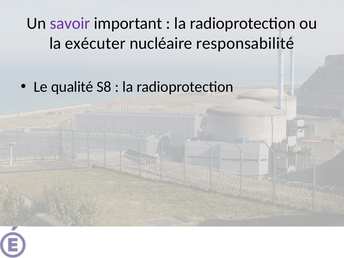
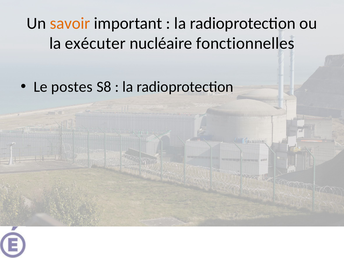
savoir colour: purple -> orange
responsabilité: responsabilité -> fonctionnelles
qualité: qualité -> postes
